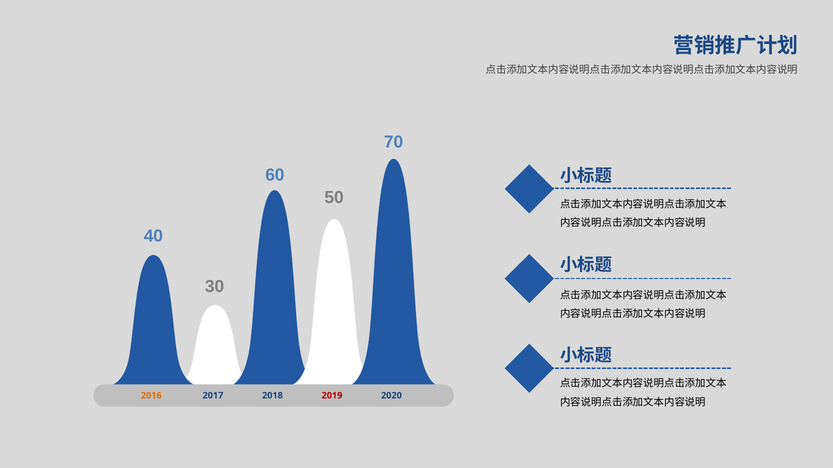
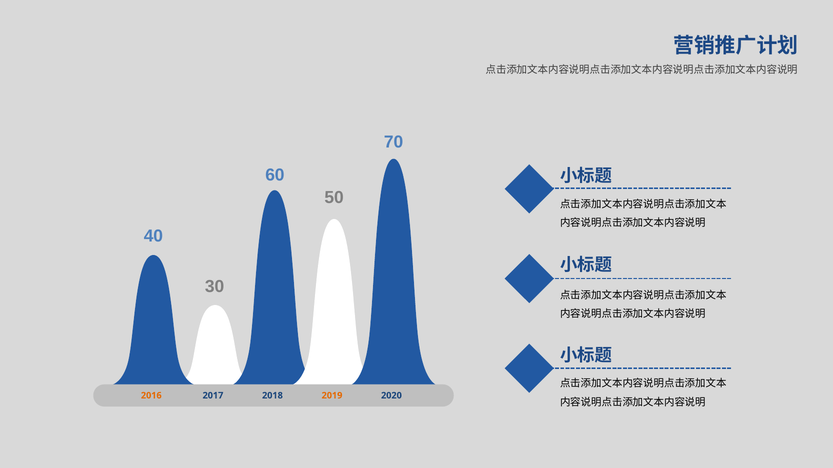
2019 colour: red -> orange
